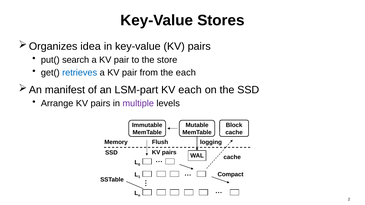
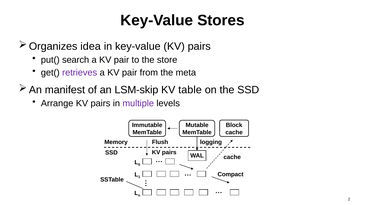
retrieves colour: blue -> purple
the each: each -> meta
LSM-part: LSM-part -> LSM-skip
KV each: each -> table
